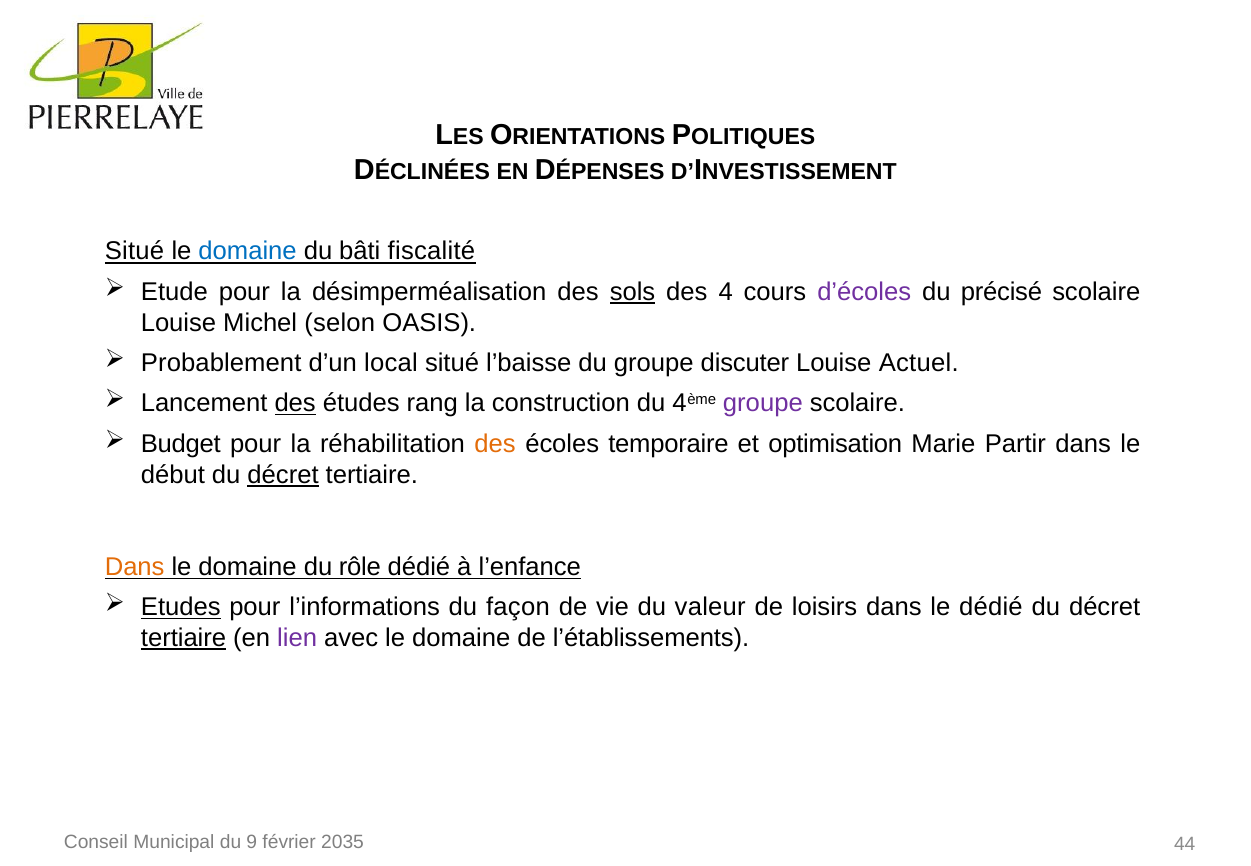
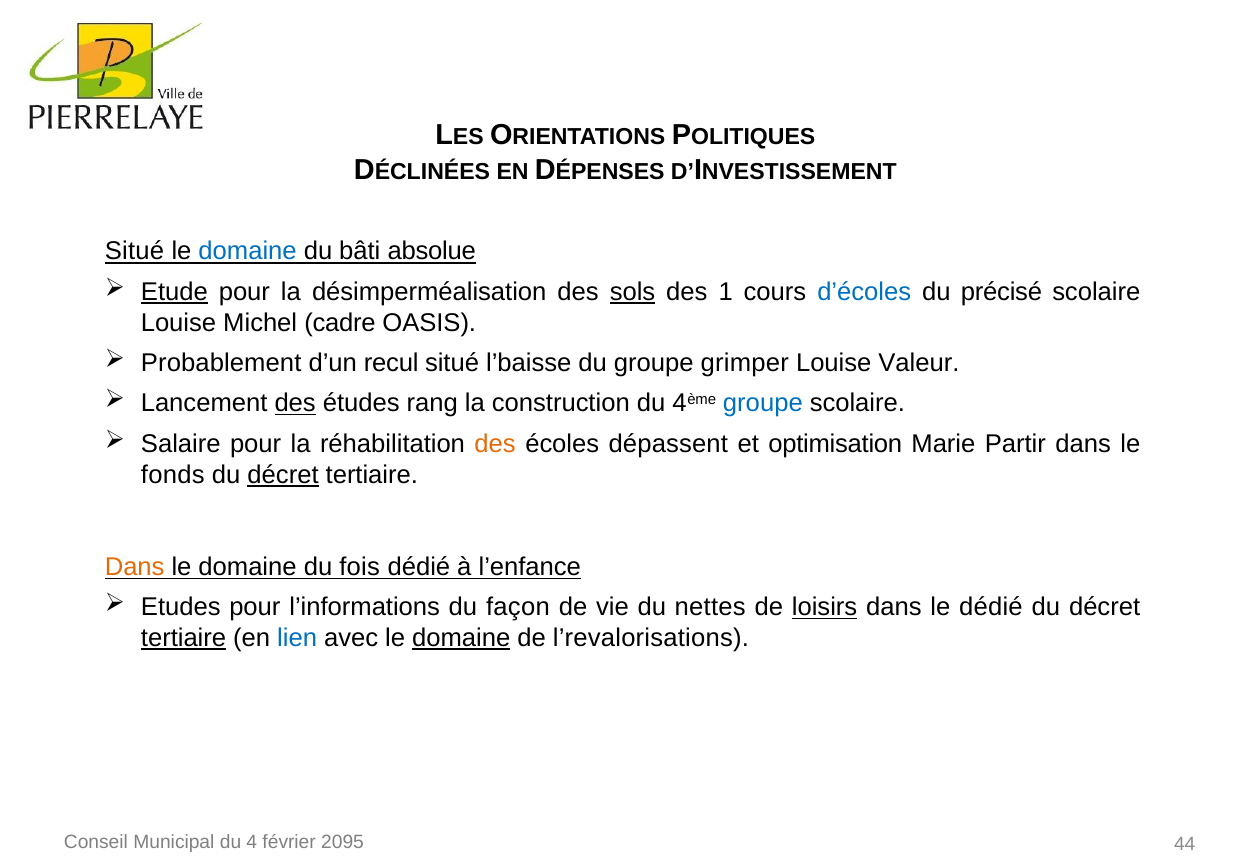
fiscalité: fiscalité -> absolue
Etude underline: none -> present
4: 4 -> 1
d’écoles colour: purple -> blue
selon: selon -> cadre
local: local -> recul
discuter: discuter -> grimper
Actuel: Actuel -> Valeur
groupe at (763, 404) colour: purple -> blue
Budget: Budget -> Salaire
temporaire: temporaire -> dépassent
début: début -> fonds
rôle: rôle -> fois
Etudes underline: present -> none
valeur: valeur -> nettes
loisirs underline: none -> present
lien colour: purple -> blue
domaine at (461, 638) underline: none -> present
l’établissements: l’établissements -> l’revalorisations
9: 9 -> 4
2035: 2035 -> 2095
